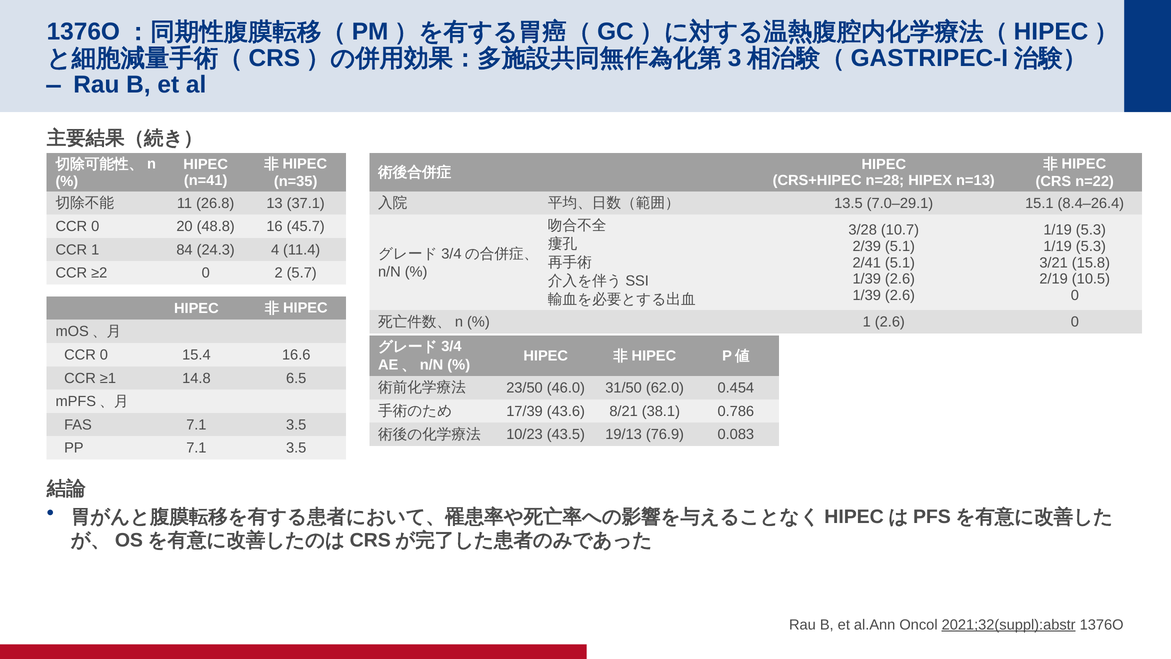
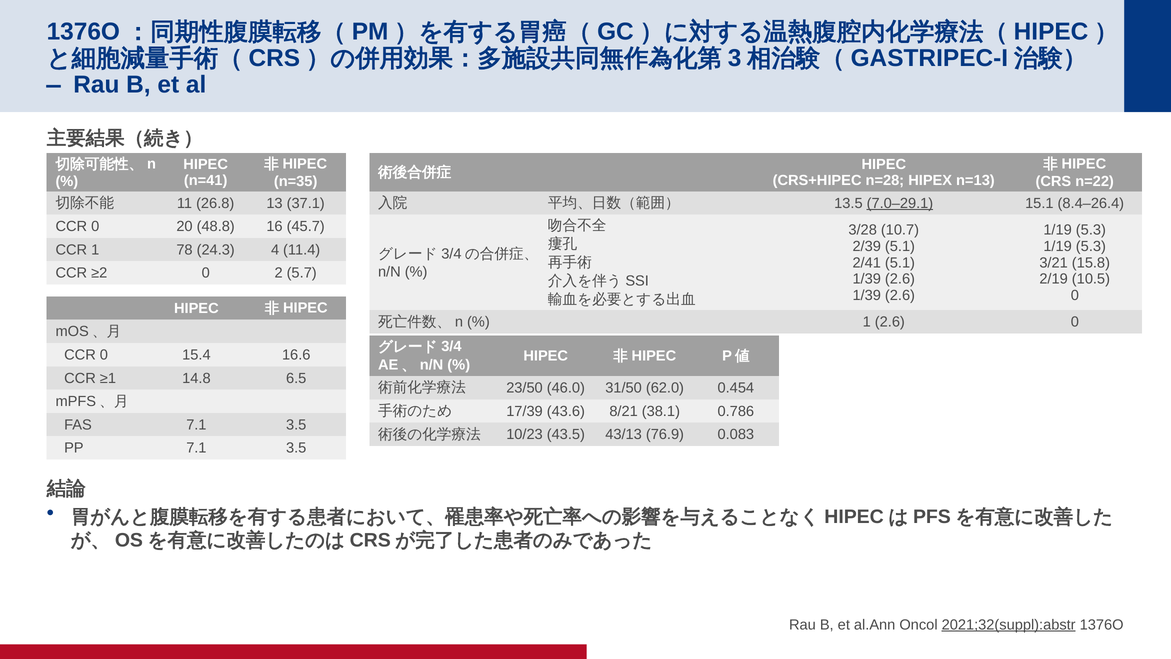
7.0–29.1 underline: none -> present
84: 84 -> 78
19/13: 19/13 -> 43/13
